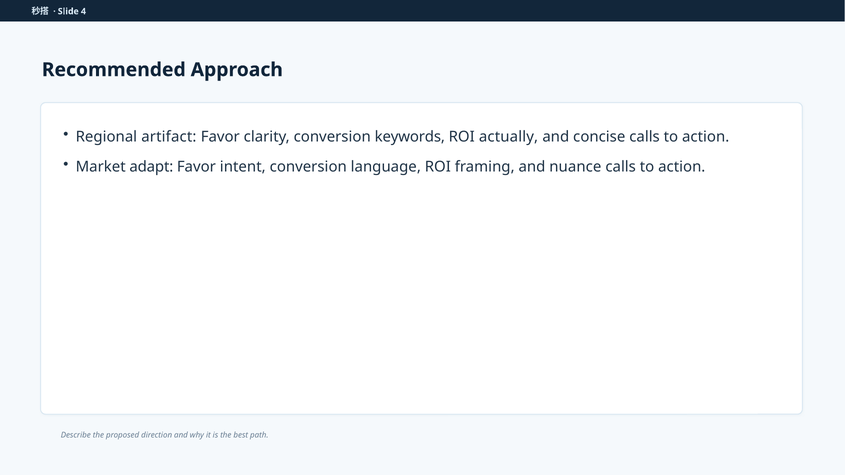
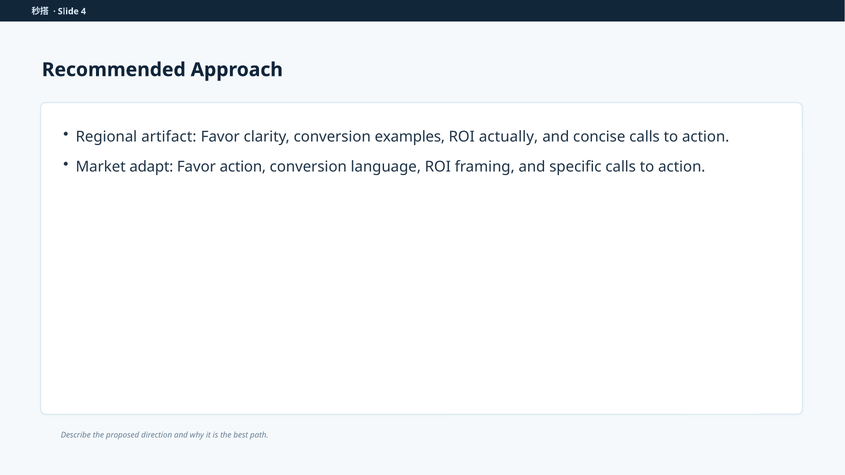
keywords: keywords -> examples
Favor intent: intent -> action
nuance: nuance -> specific
